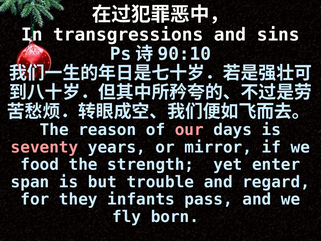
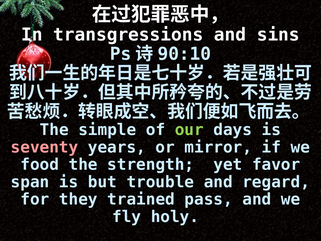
reason: reason -> simple
our colour: pink -> light green
enter: enter -> favor
infants: infants -> trained
born: born -> holy
